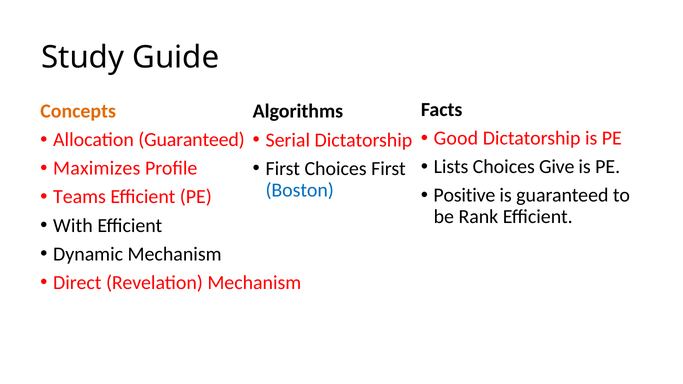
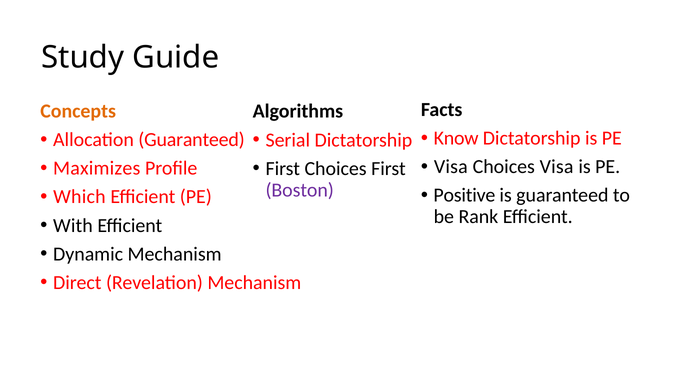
Good: Good -> Know
Lists at (451, 167): Lists -> Visa
Choices Give: Give -> Visa
Boston colour: blue -> purple
Teams: Teams -> Which
